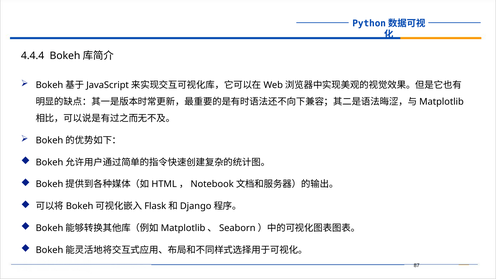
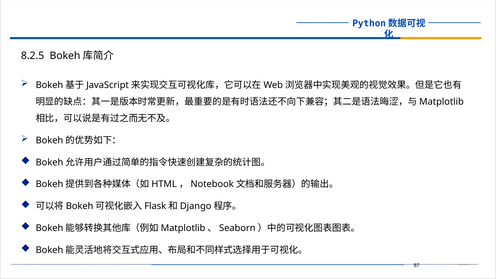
4.4.4: 4.4.4 -> 8.2.5
